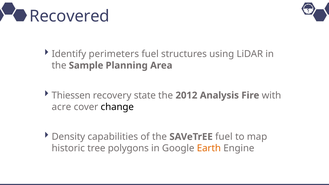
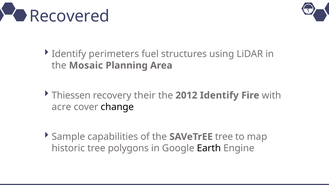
Sample: Sample -> Mosaic
state: state -> their
2012 Analysis: Analysis -> Identify
Density: Density -> Sample
SAVeTrEE fuel: fuel -> tree
Earth colour: orange -> black
